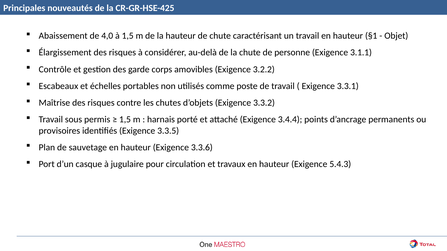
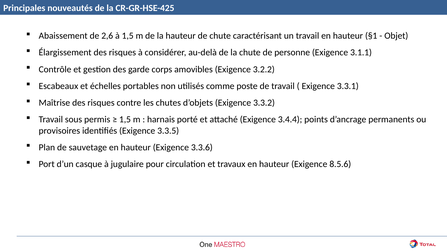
4,0: 4,0 -> 2,6
5.4.3: 5.4.3 -> 8.5.6
